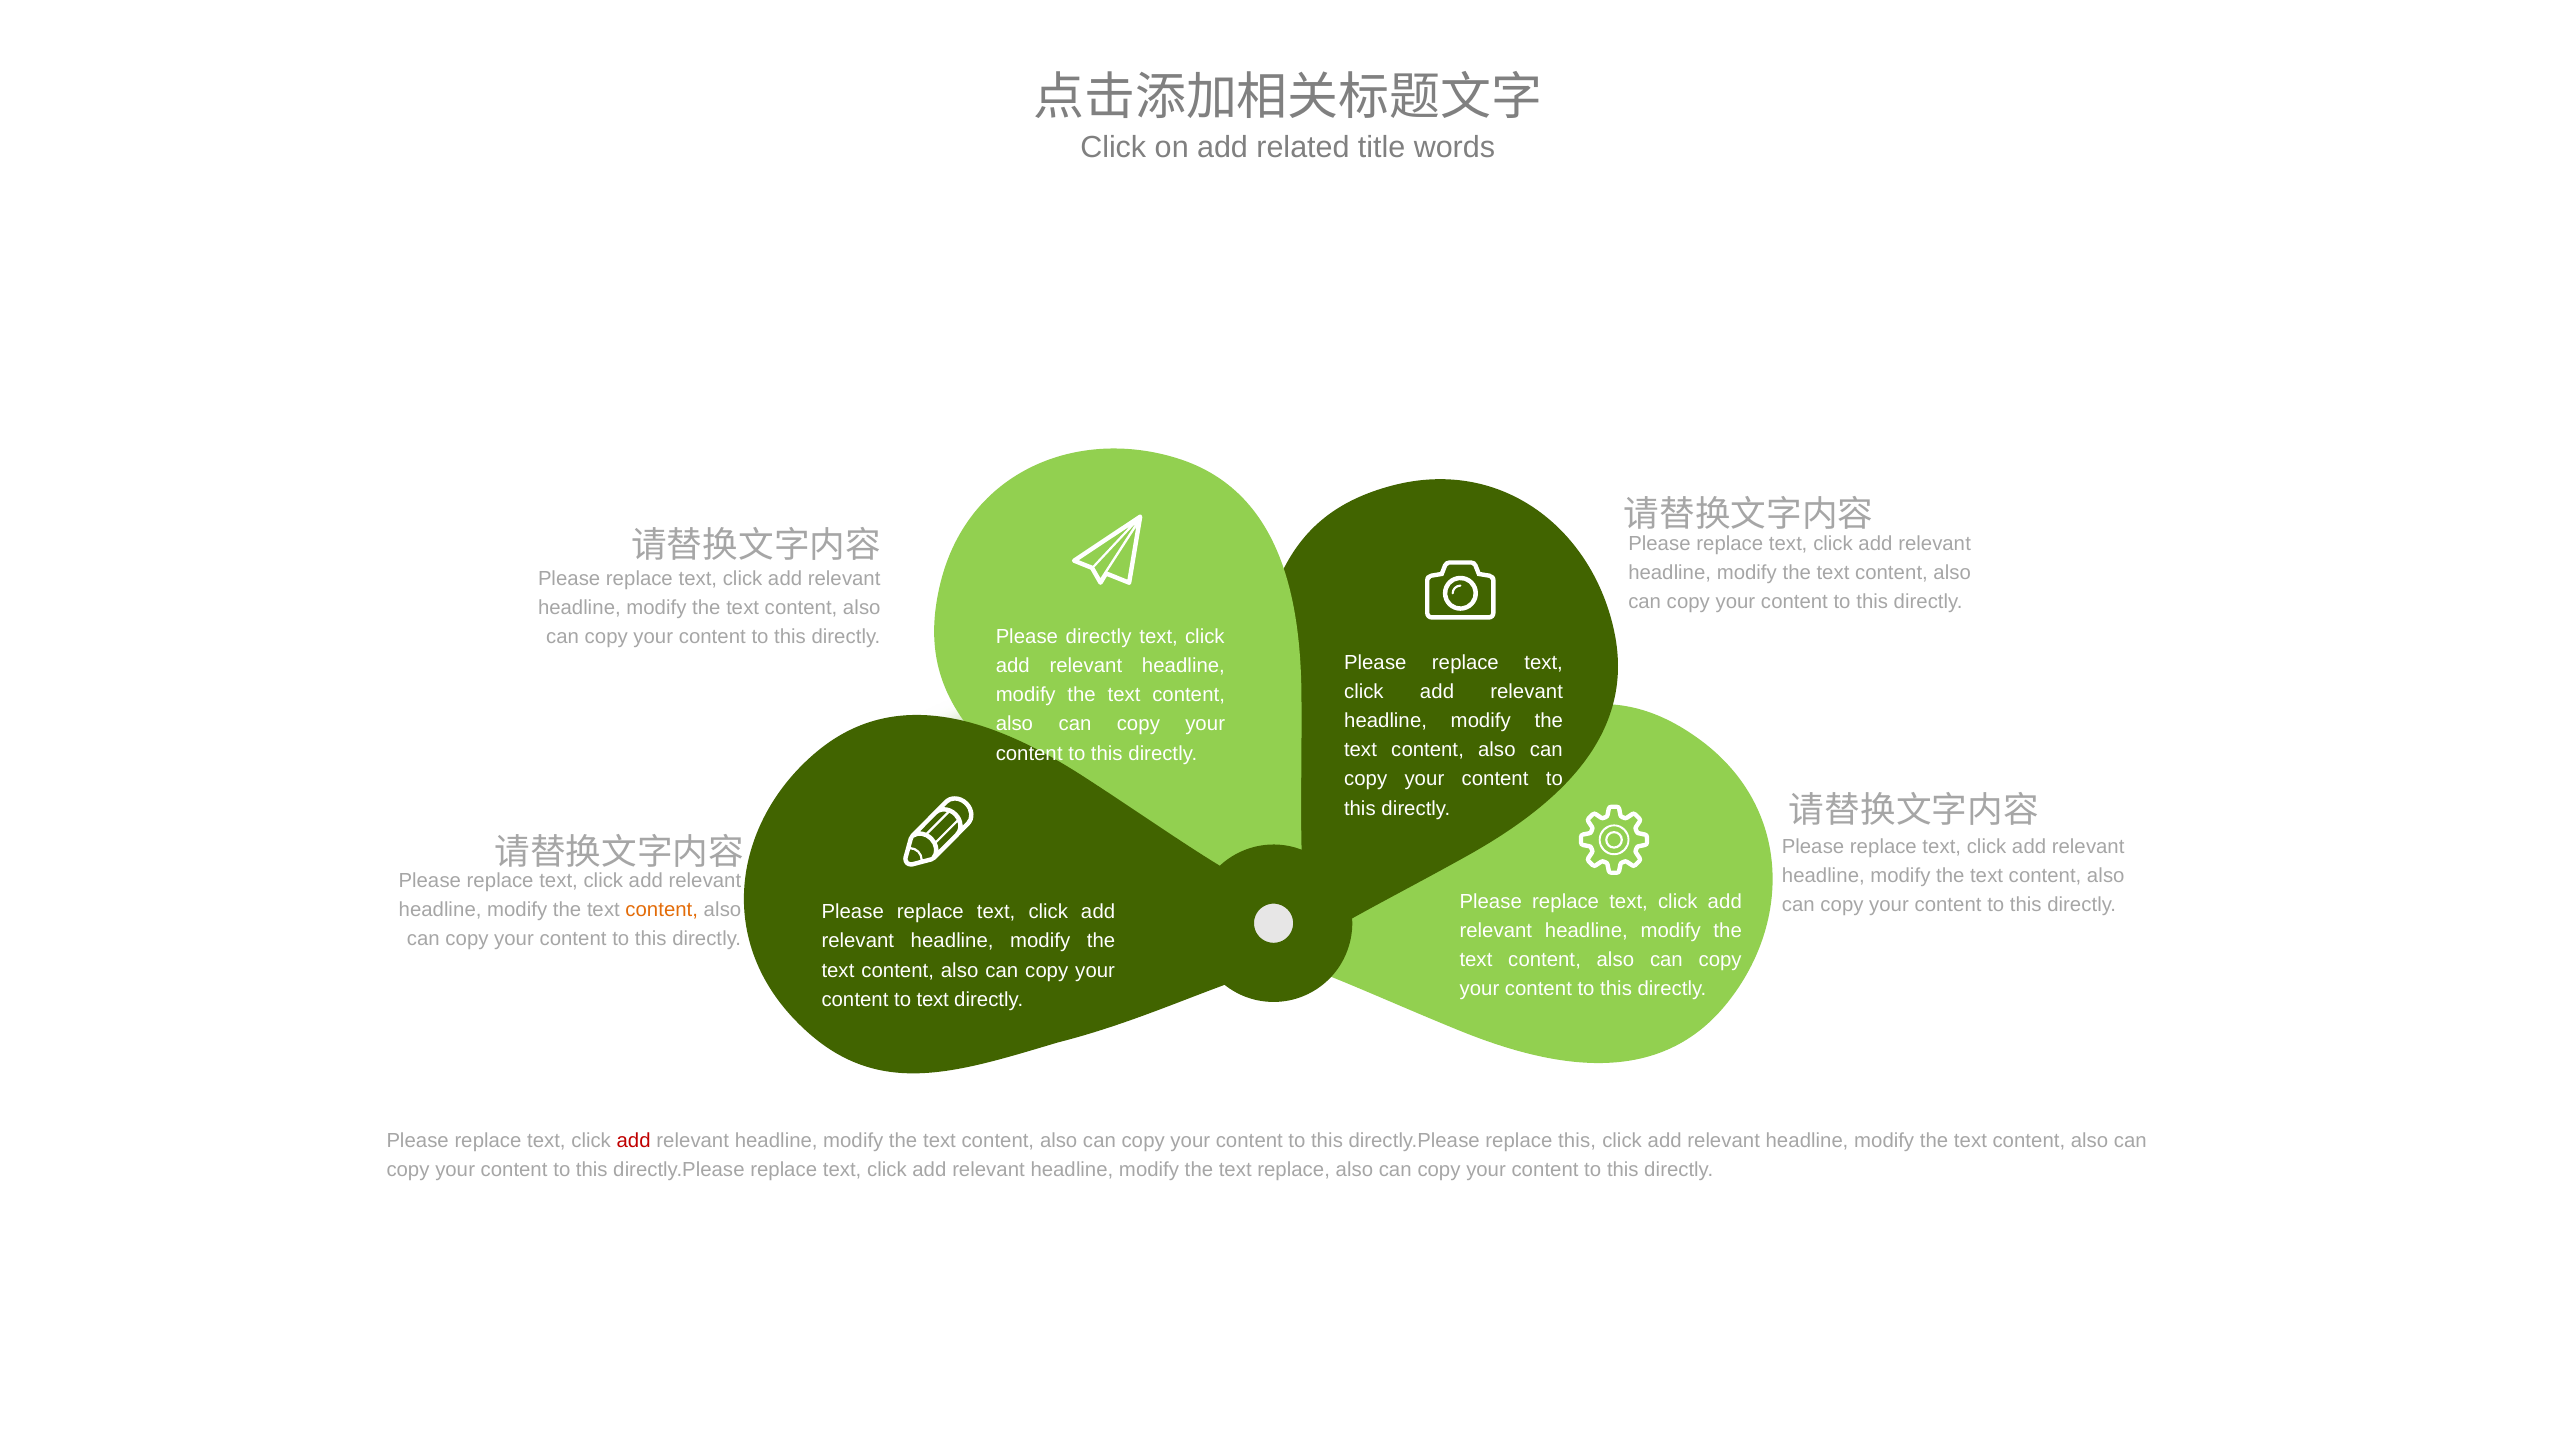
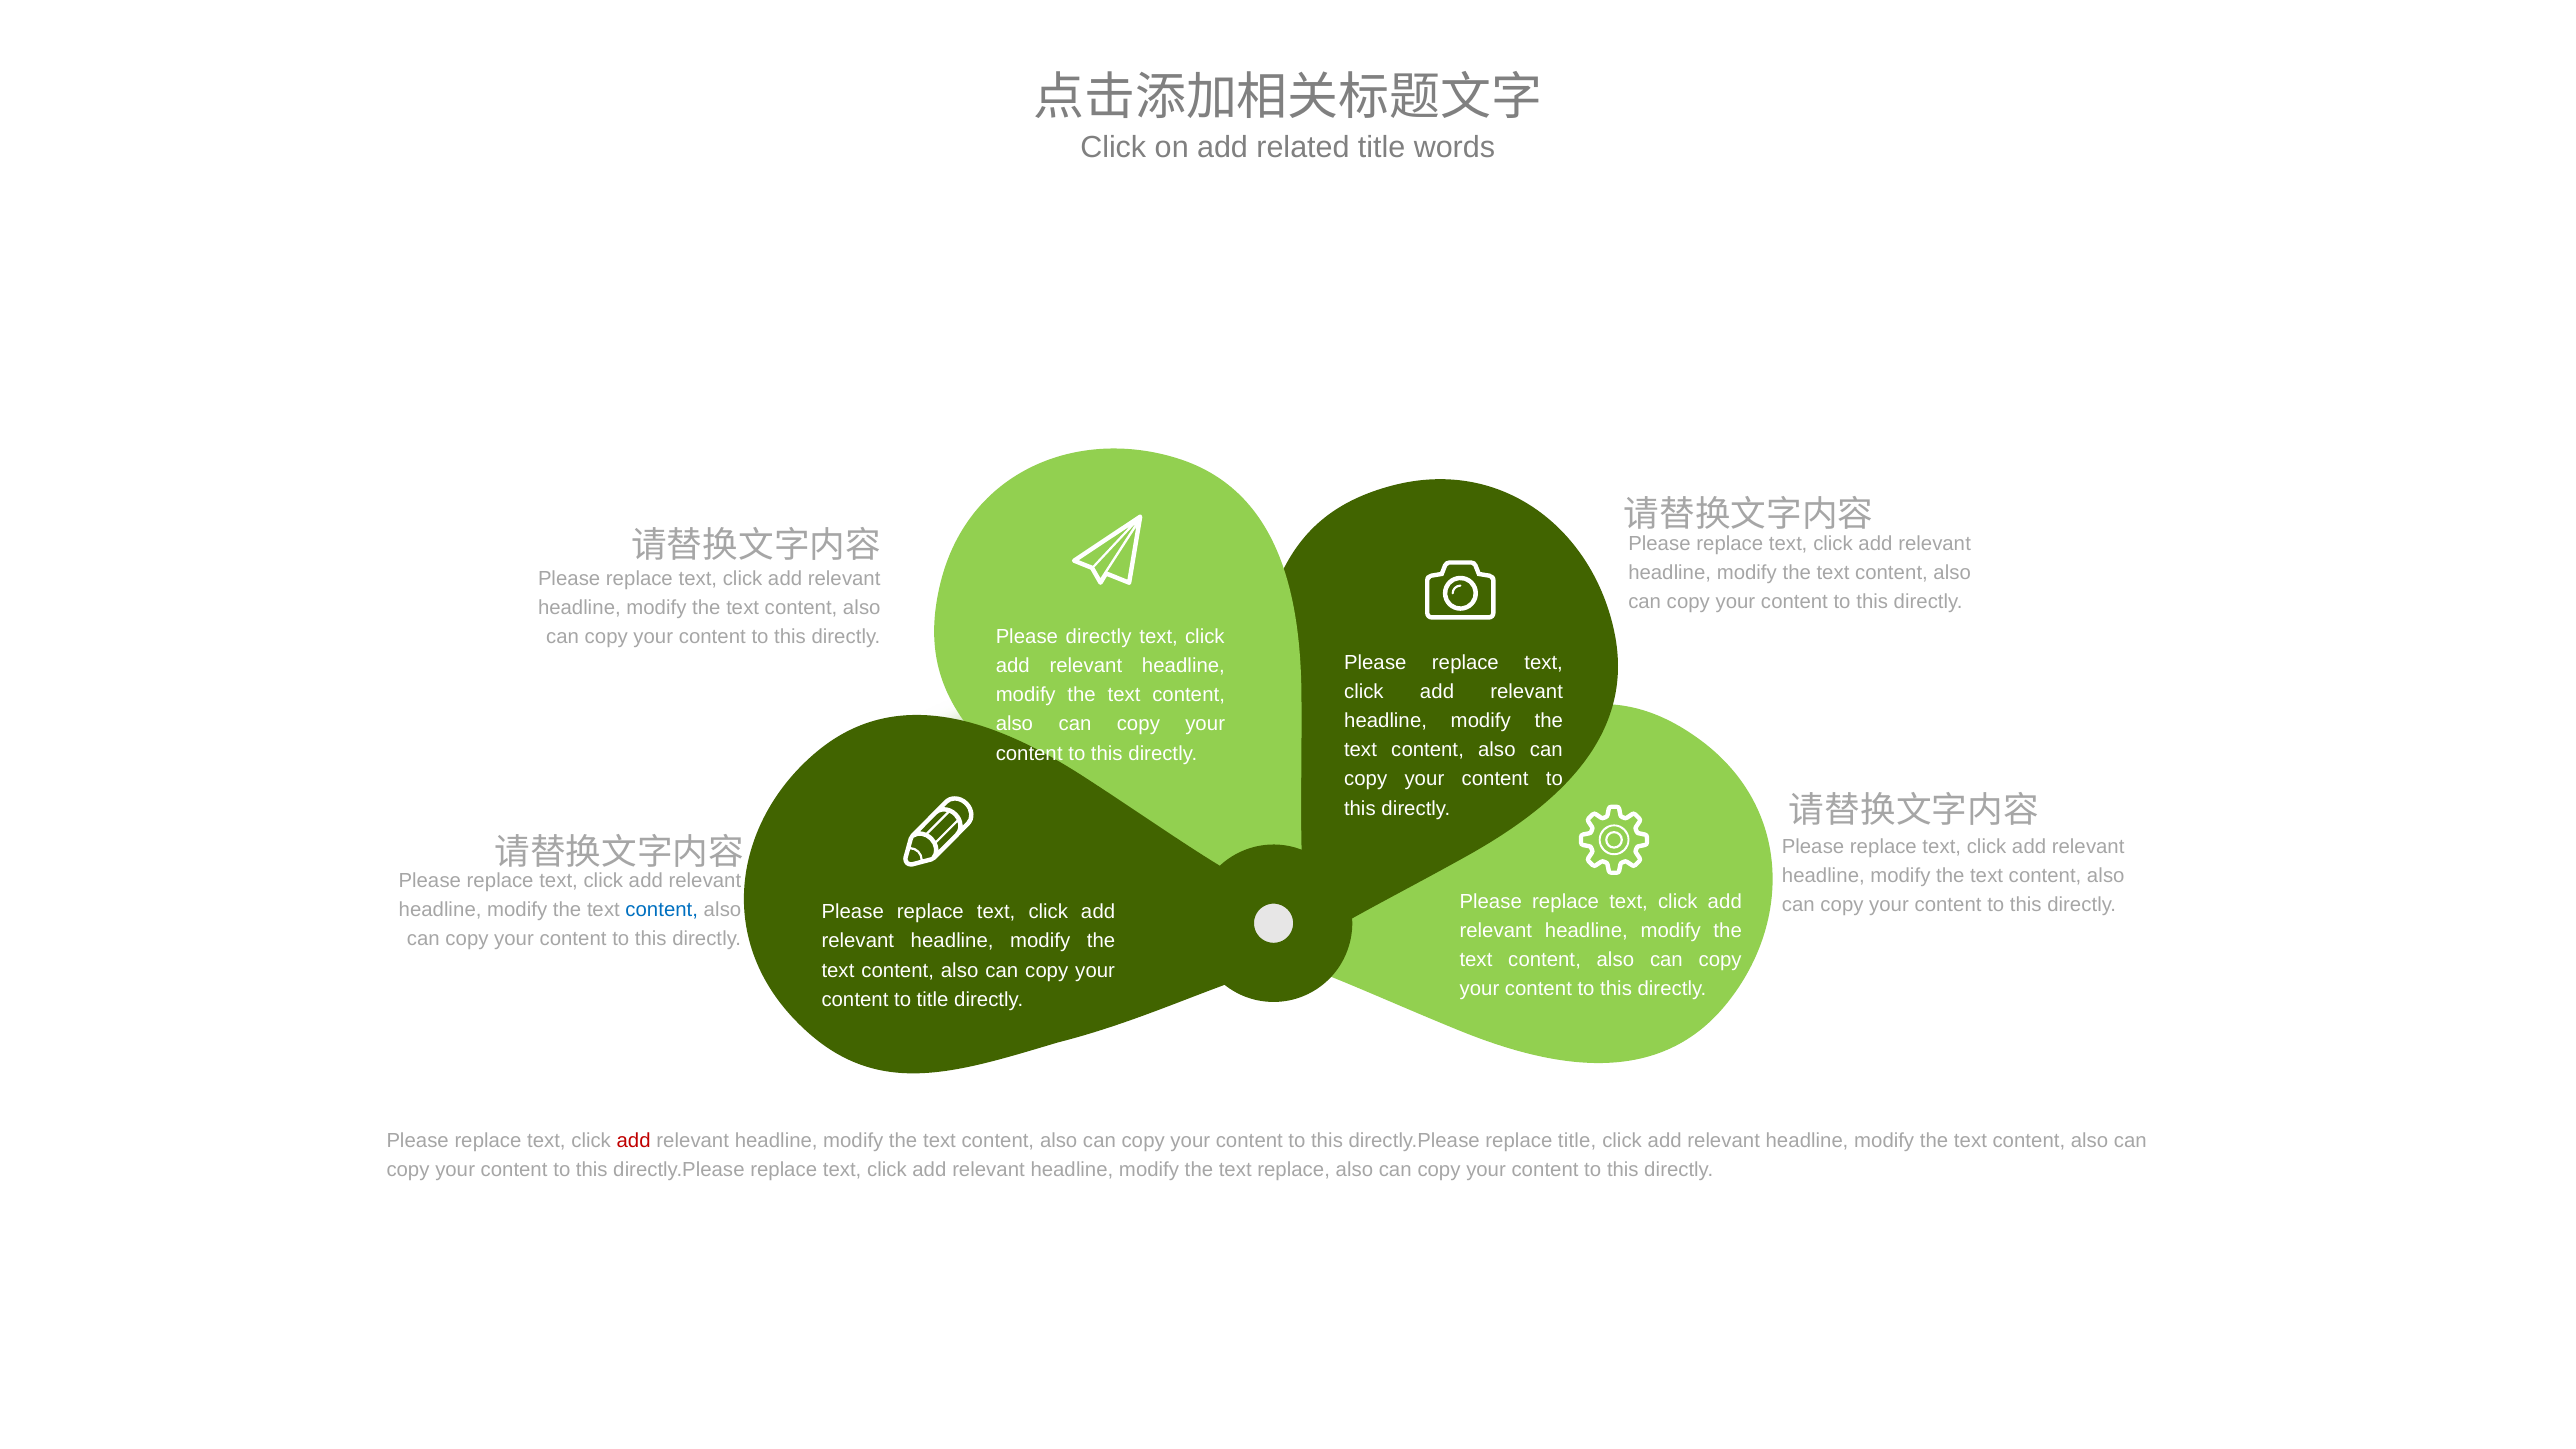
content at (662, 910) colour: orange -> blue
to text: text -> title
replace this: this -> title
